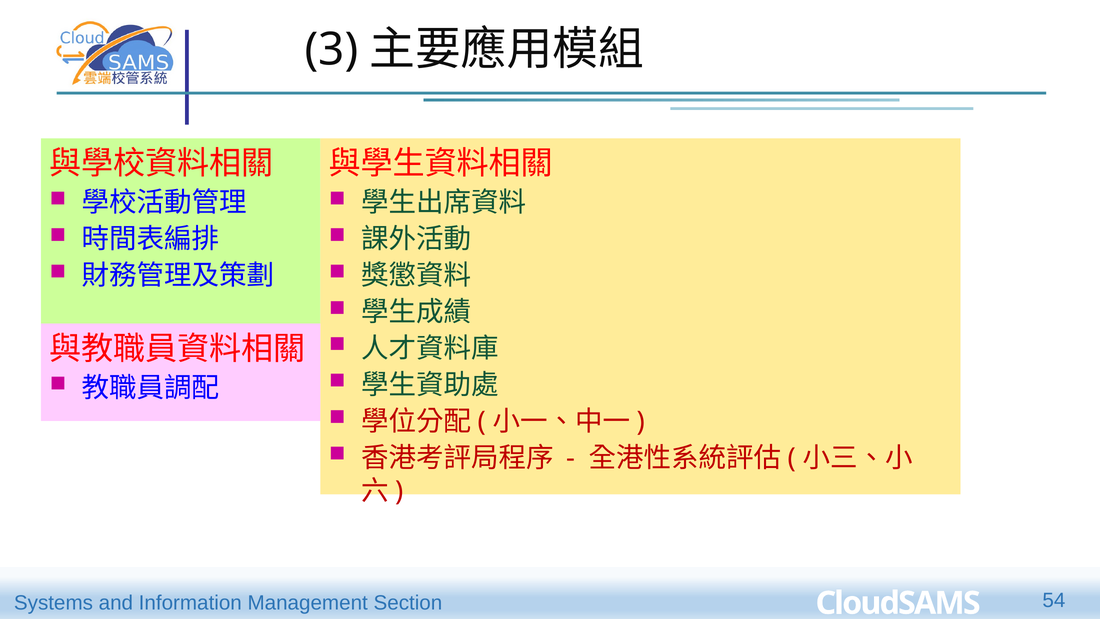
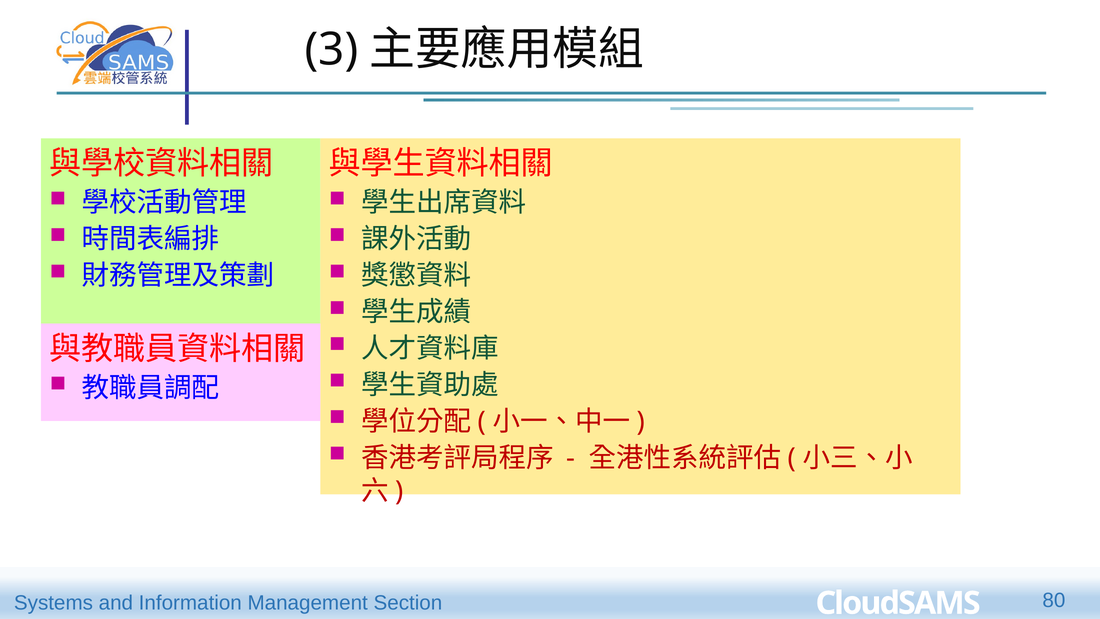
54: 54 -> 80
